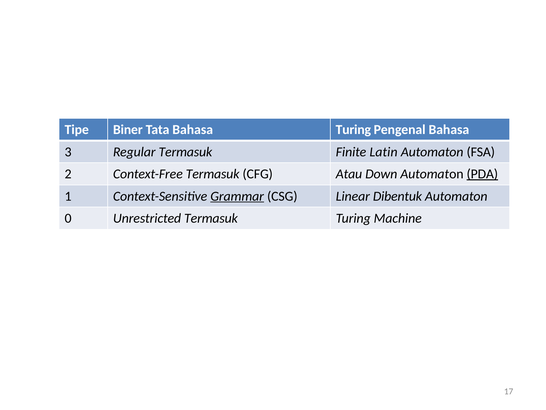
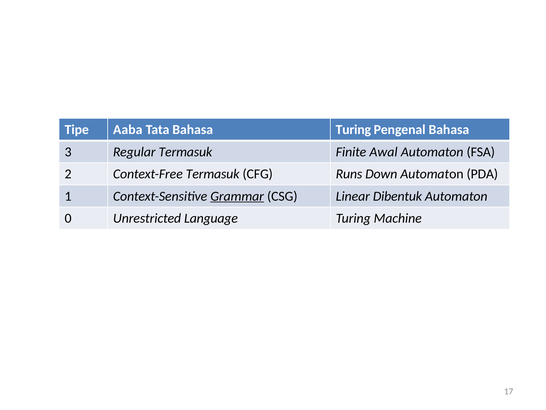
Biner: Biner -> Aaba
Latin: Latin -> Awal
Atau: Atau -> Runs
PDA underline: present -> none
Unrestricted Termasuk: Termasuk -> Language
